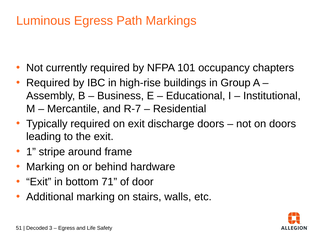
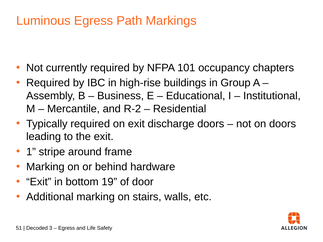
R-7: R-7 -> R-2
71: 71 -> 19
